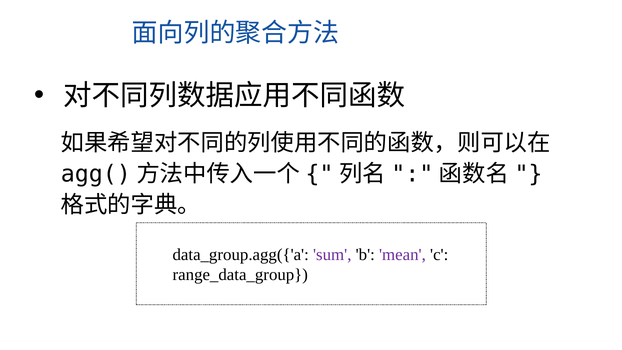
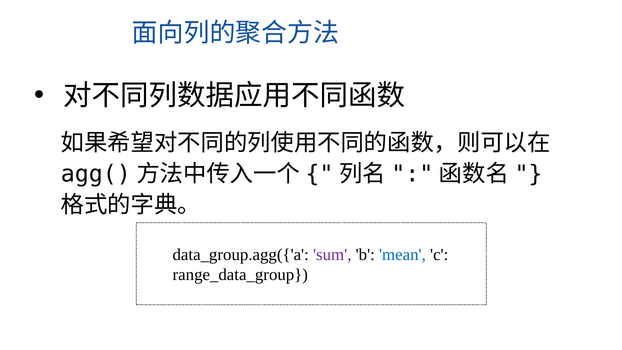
mean colour: purple -> blue
